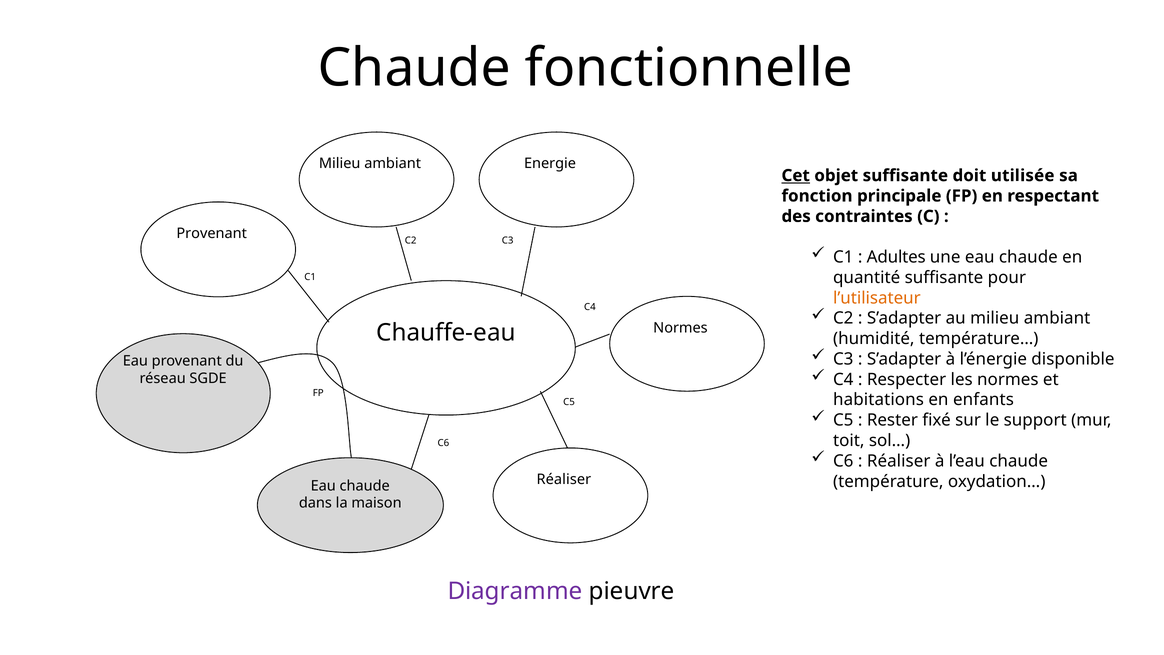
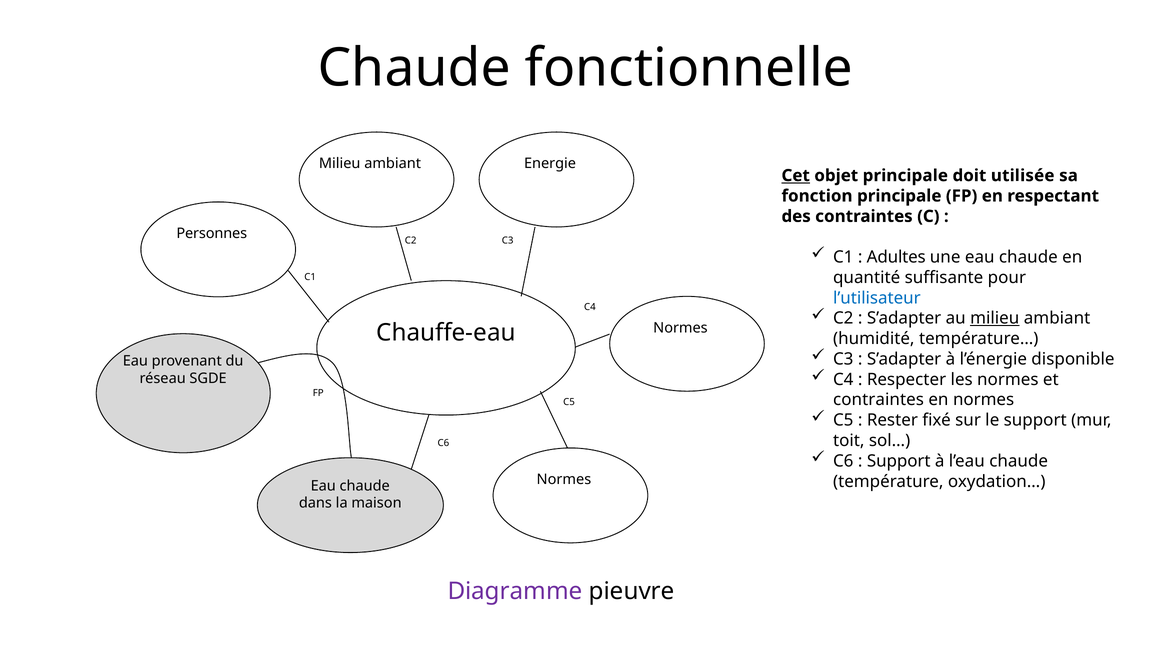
objet suffisante: suffisante -> principale
Provenant at (212, 233): Provenant -> Personnes
l’utilisateur colour: orange -> blue
milieu at (995, 318) underline: none -> present
habitations at (879, 400): habitations -> contraintes
en enfants: enfants -> normes
Réaliser at (899, 461): Réaliser -> Support
Réaliser at (564, 479): Réaliser -> Normes
